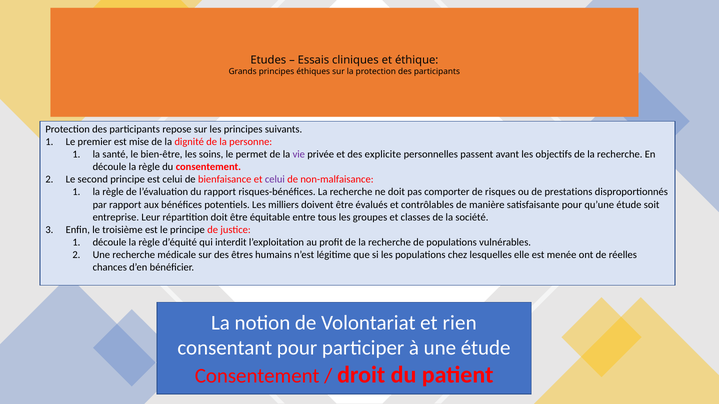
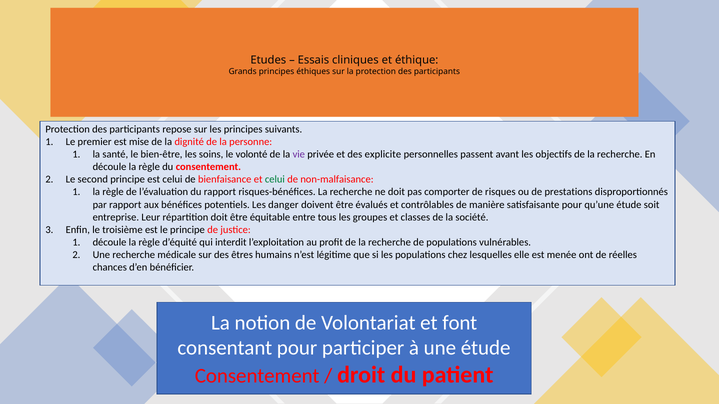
permet: permet -> volonté
celui at (275, 180) colour: purple -> green
milliers: milliers -> danger
rien: rien -> font
